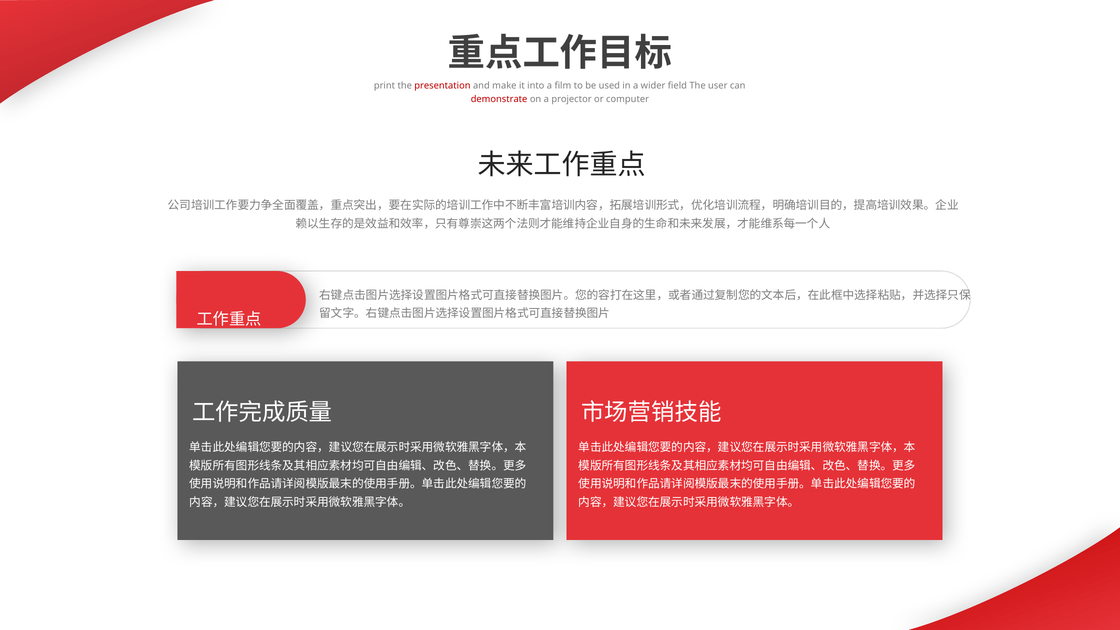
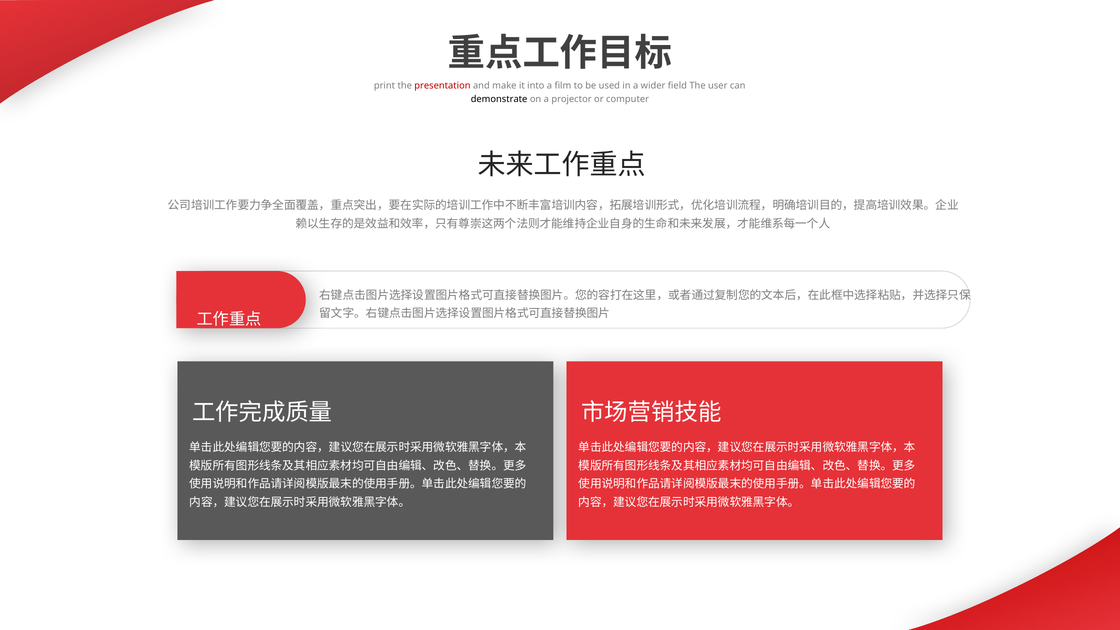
demonstrate colour: red -> black
